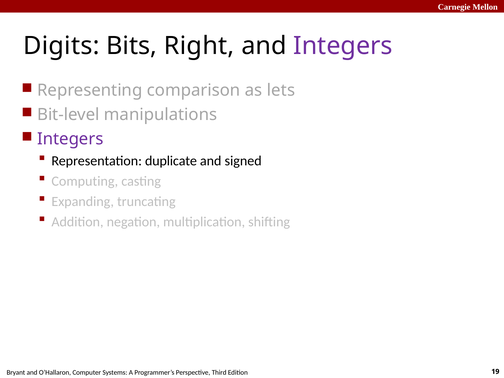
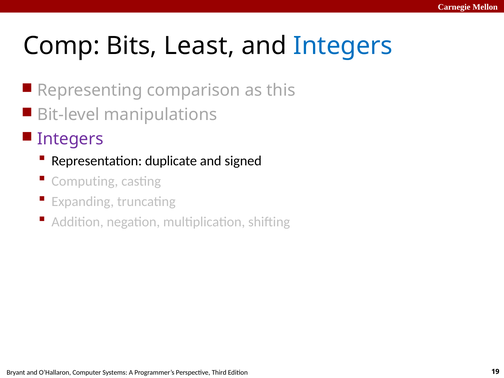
Digits: Digits -> Comp
Right: Right -> Least
Integers at (343, 46) colour: purple -> blue
lets: lets -> this
